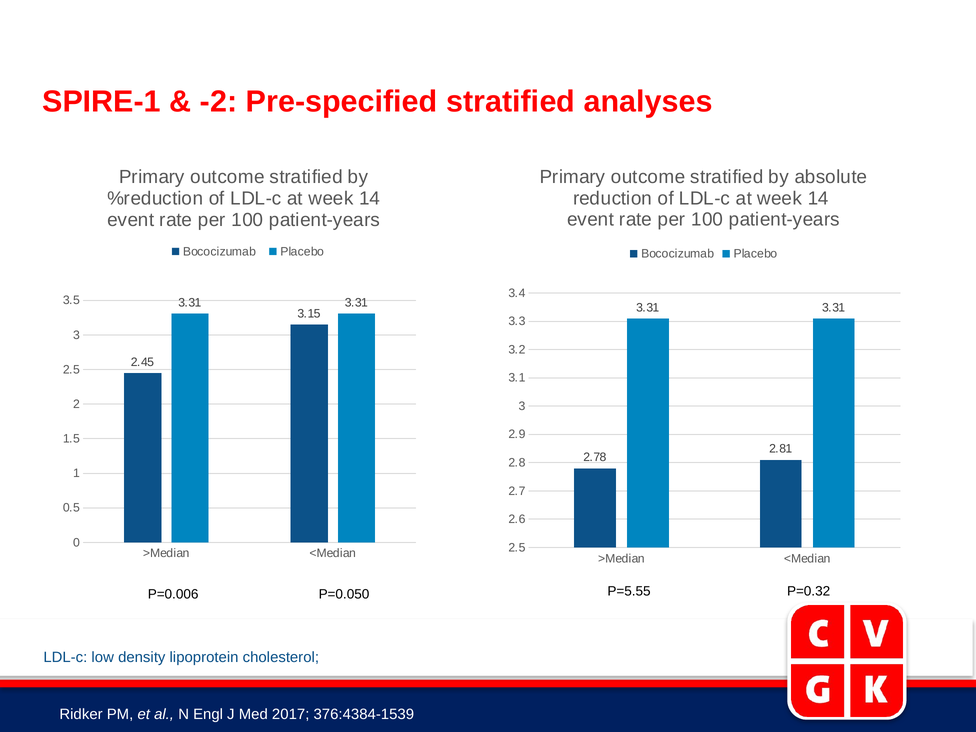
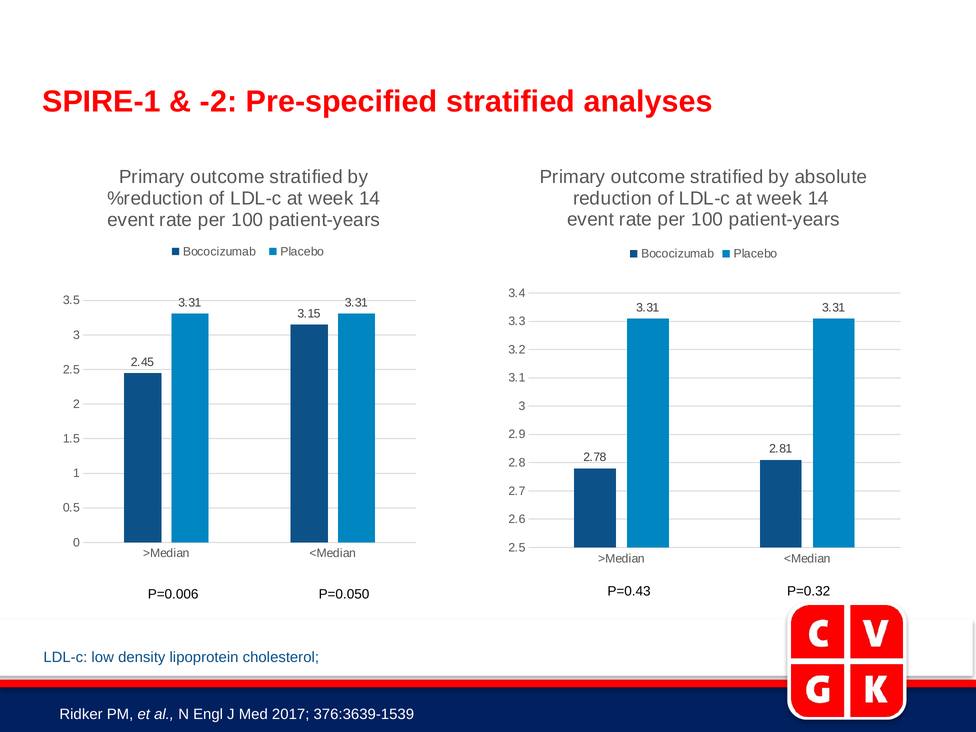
P=5.55: P=5.55 -> P=0.43
376:4384-1539: 376:4384-1539 -> 376:3639-1539
